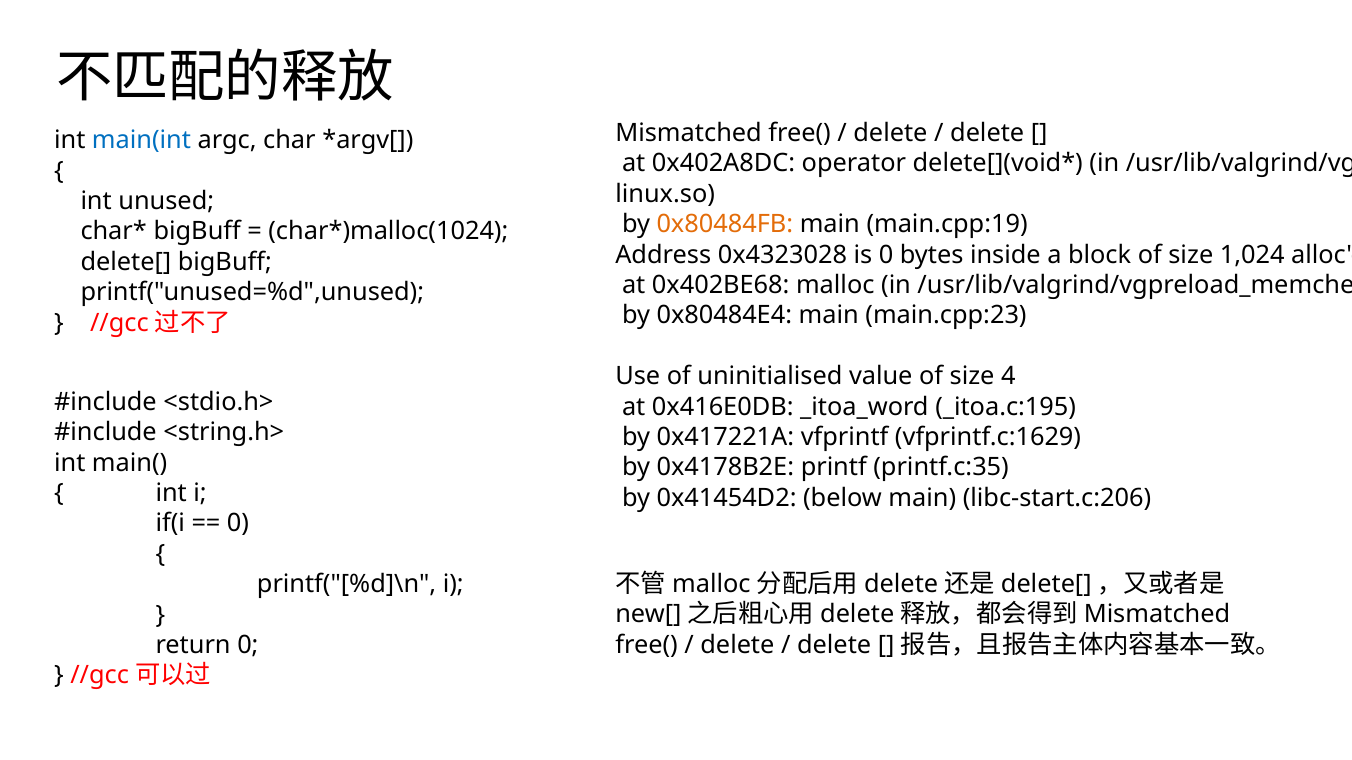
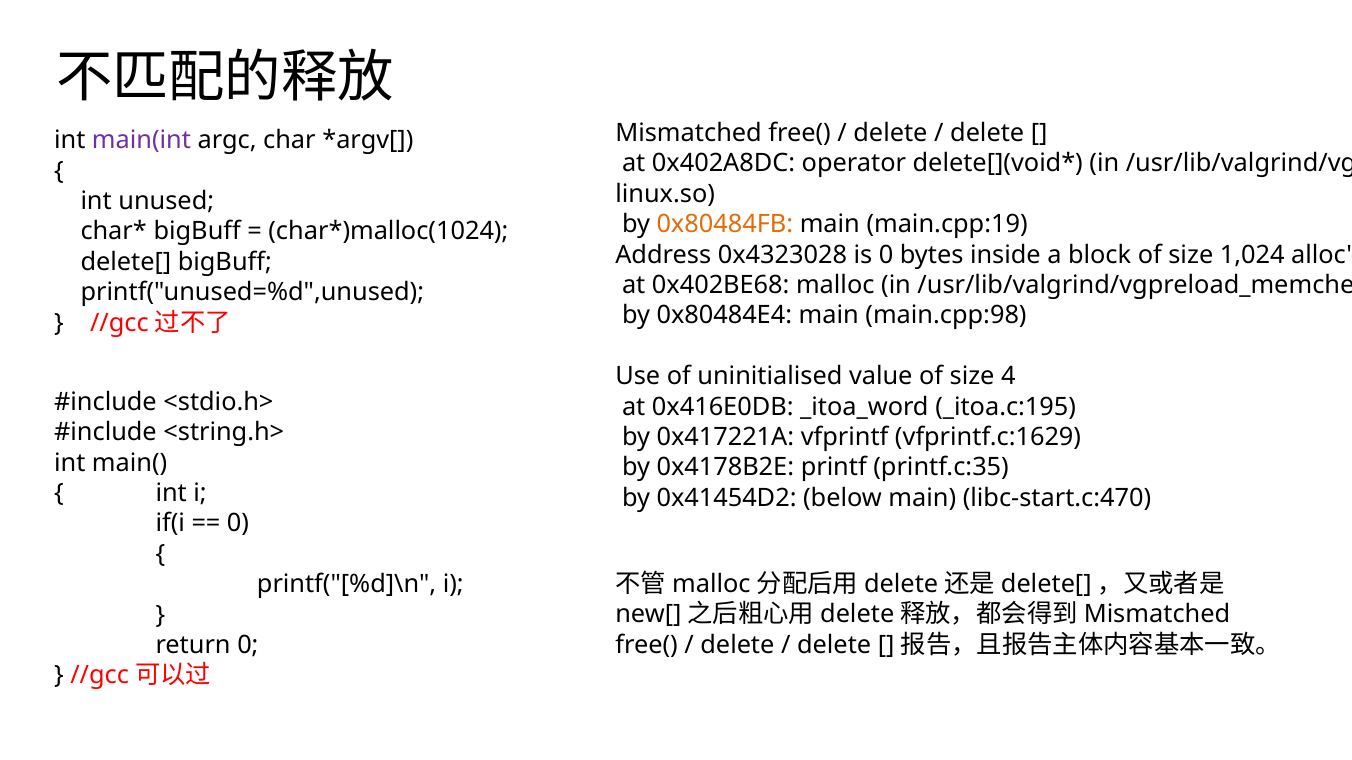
main(int colour: blue -> purple
main.cpp:23: main.cpp:23 -> main.cpp:98
libc-start.c:206: libc-start.c:206 -> libc-start.c:470
